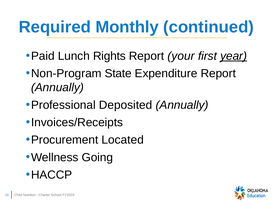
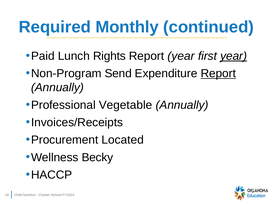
Report your: your -> year
State: State -> Send
Report at (218, 74) underline: none -> present
Deposited: Deposited -> Vegetable
Going: Going -> Becky
